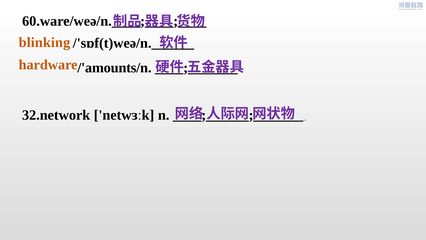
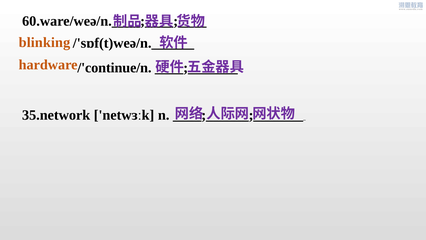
/'amounts/n: /'amounts/n -> /'continue/n
32.network: 32.network -> 35.network
